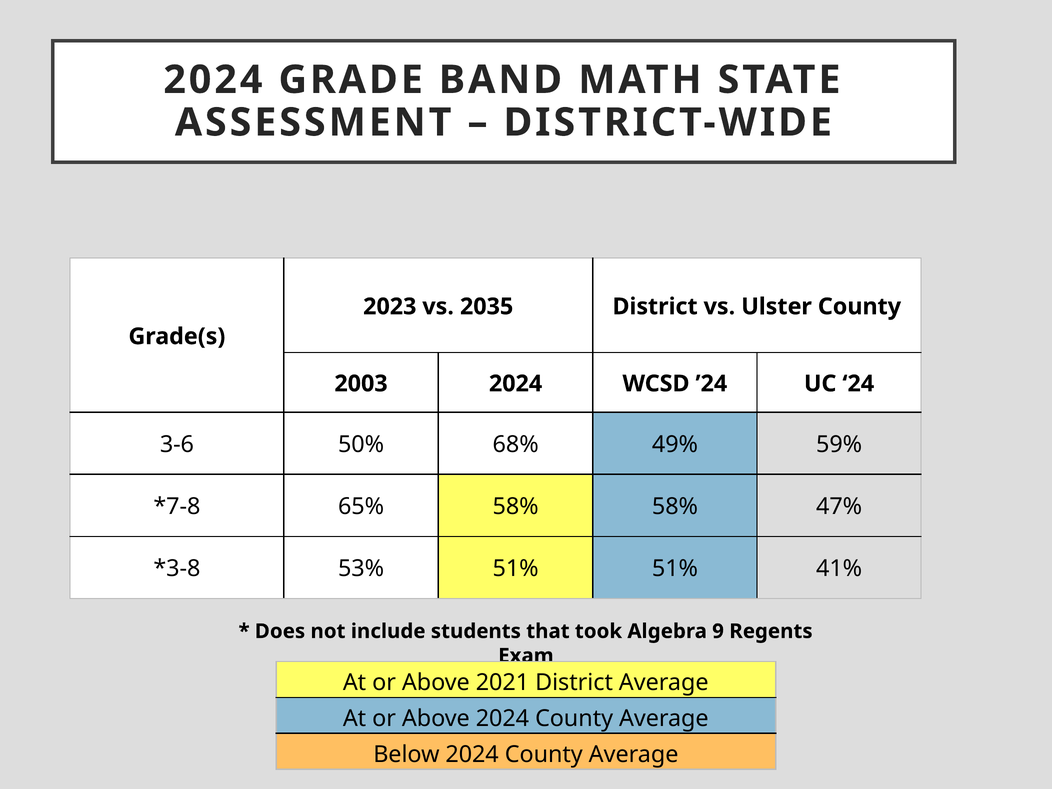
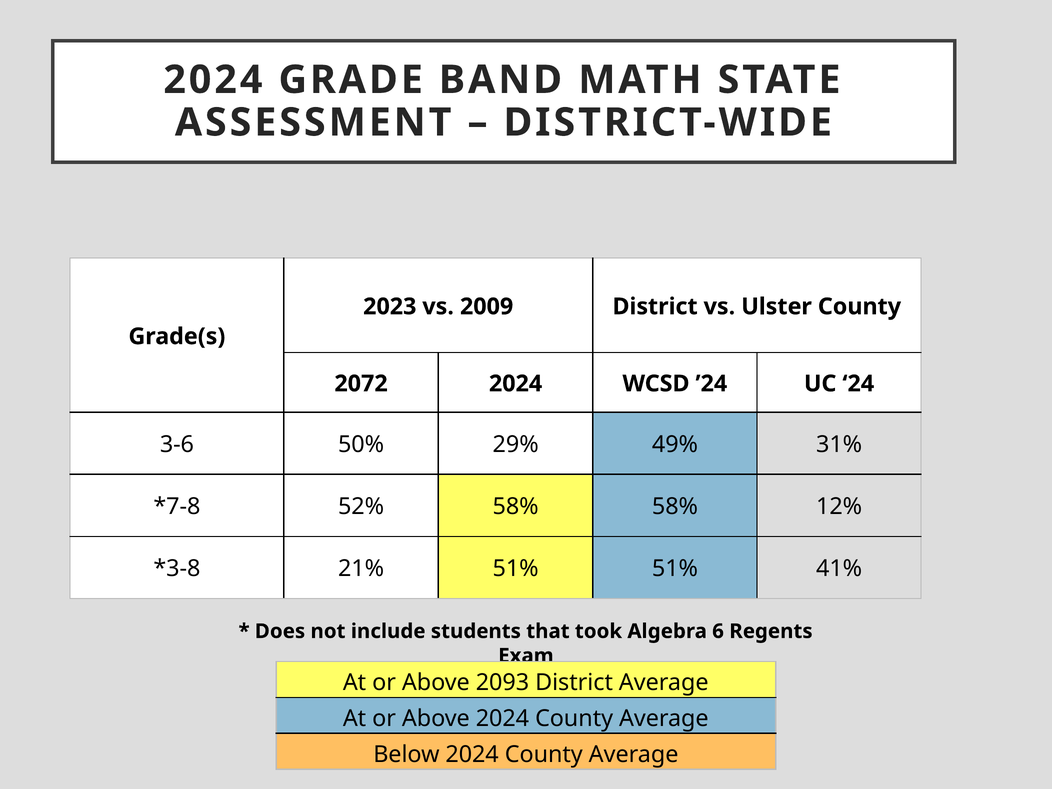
2035: 2035 -> 2009
2003: 2003 -> 2072
68%: 68% -> 29%
59%: 59% -> 31%
65%: 65% -> 52%
47%: 47% -> 12%
53%: 53% -> 21%
9: 9 -> 6
2021: 2021 -> 2093
